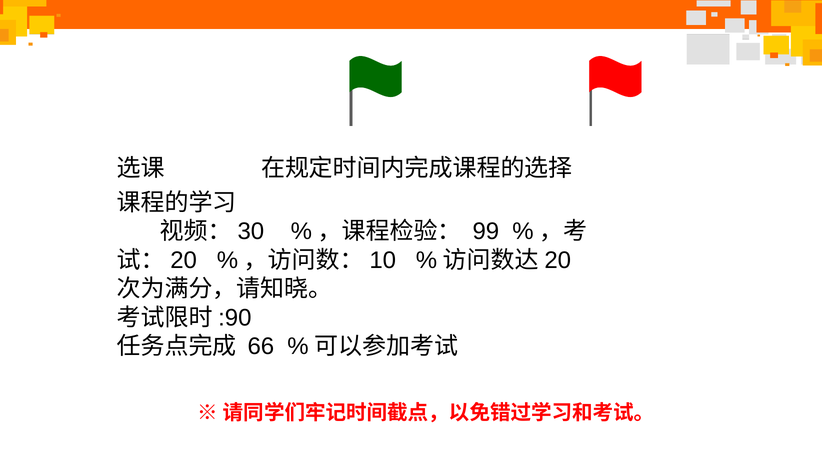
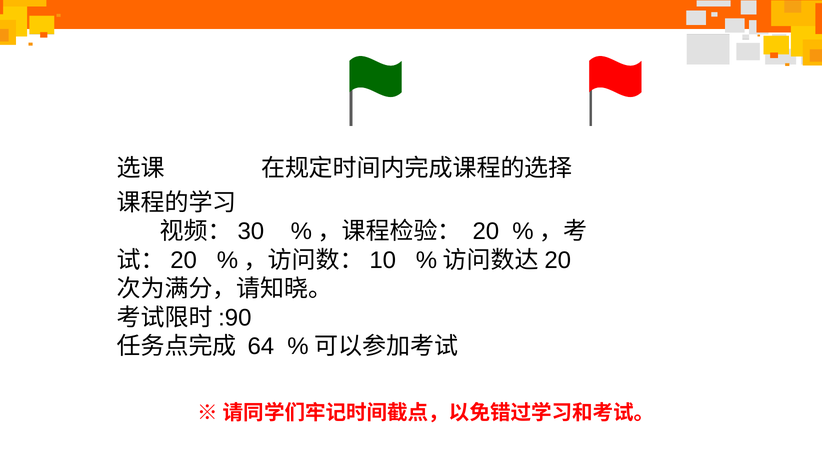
99 at (486, 232): 99 -> 20
66: 66 -> 64
